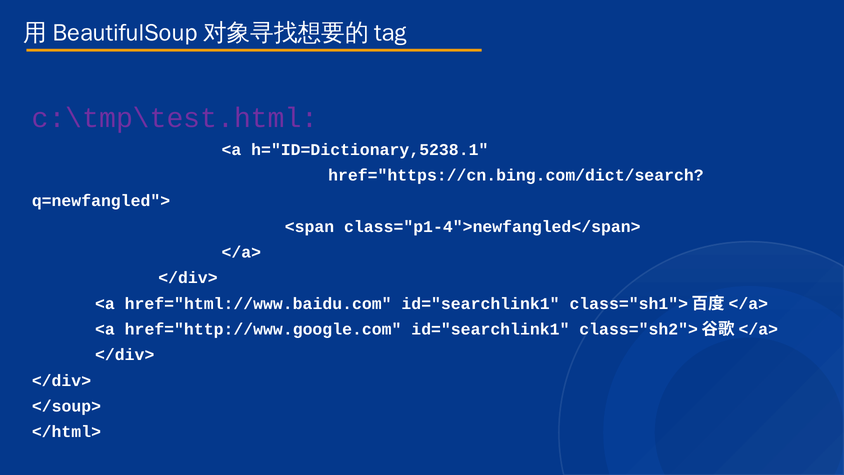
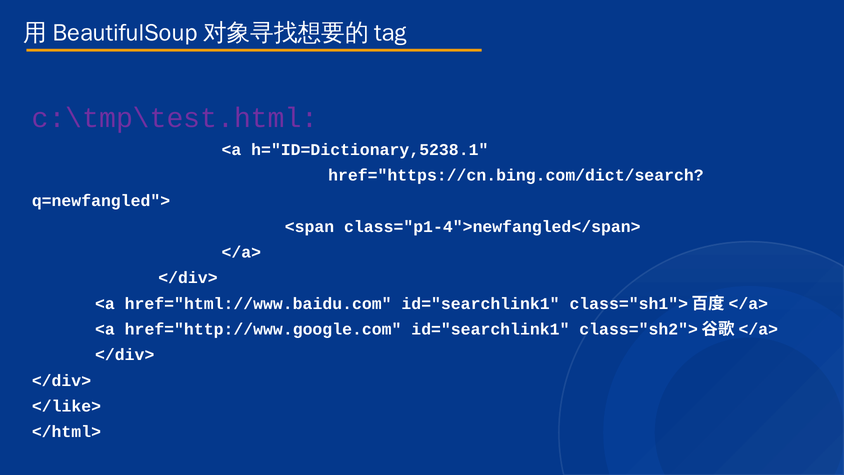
</soup>: </soup> -> </like>
